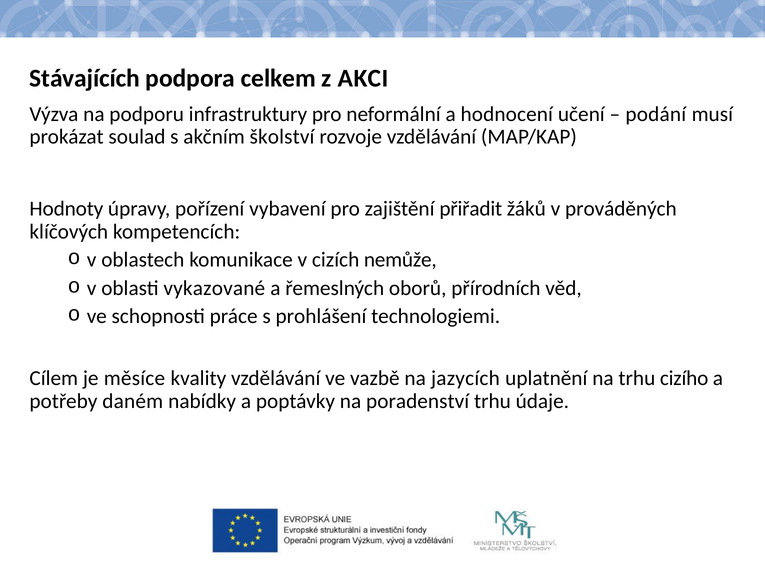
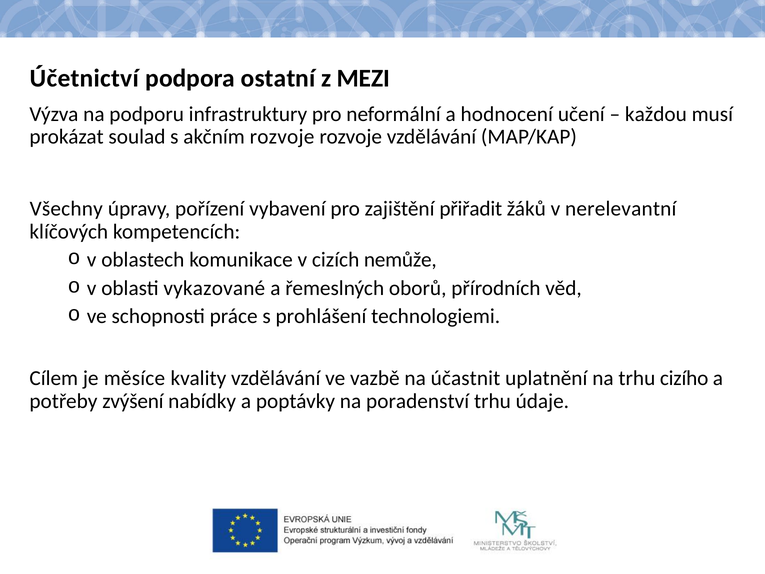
Stávajících: Stávajících -> Účetnictví
celkem: celkem -> ostatní
AKCI: AKCI -> MEZI
podání: podání -> každou
akčním školství: školství -> rozvoje
Hodnoty: Hodnoty -> Všechny
prováděných: prováděných -> nerelevantní
jazycích: jazycích -> účastnit
daném: daném -> zvýšení
